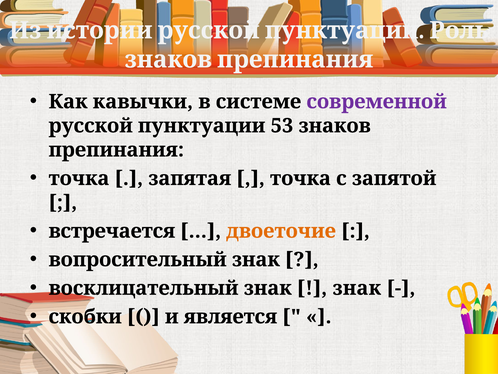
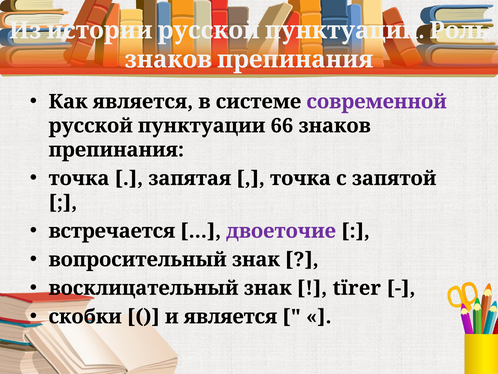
Как кавычки: кавычки -> является
53: 53 -> 66
двоеточие colour: orange -> purple
знак at (357, 288): знак -> tїrer
